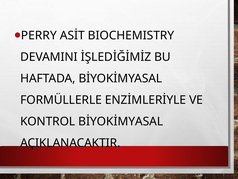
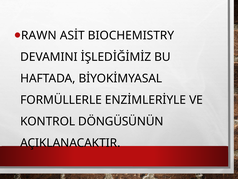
PERRY: PERRY -> RAWN
KONTROL BİYOKİMYASAL: BİYOKİMYASAL -> DÖNGÜSÜNÜN
